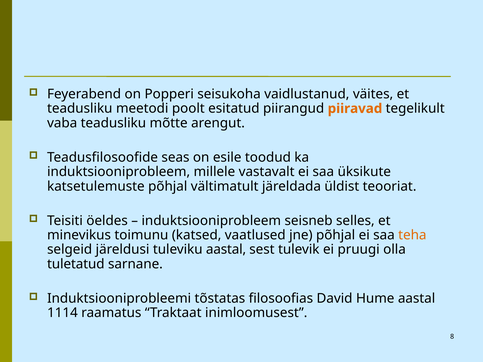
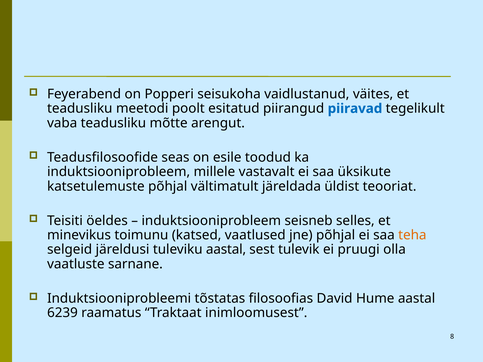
piiravad colour: orange -> blue
tuletatud: tuletatud -> vaatluste
1114: 1114 -> 6239
